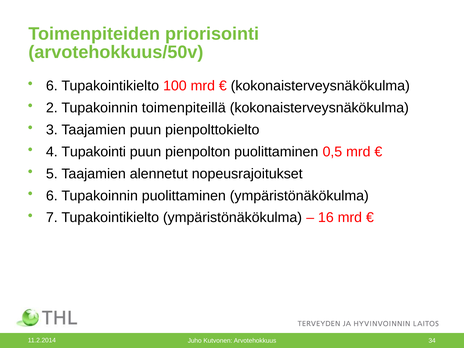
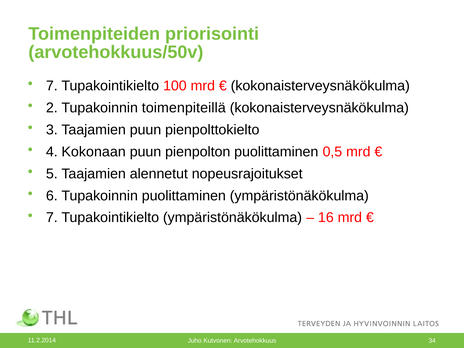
6 at (52, 86): 6 -> 7
Tupakointi: Tupakointi -> Kokonaan
